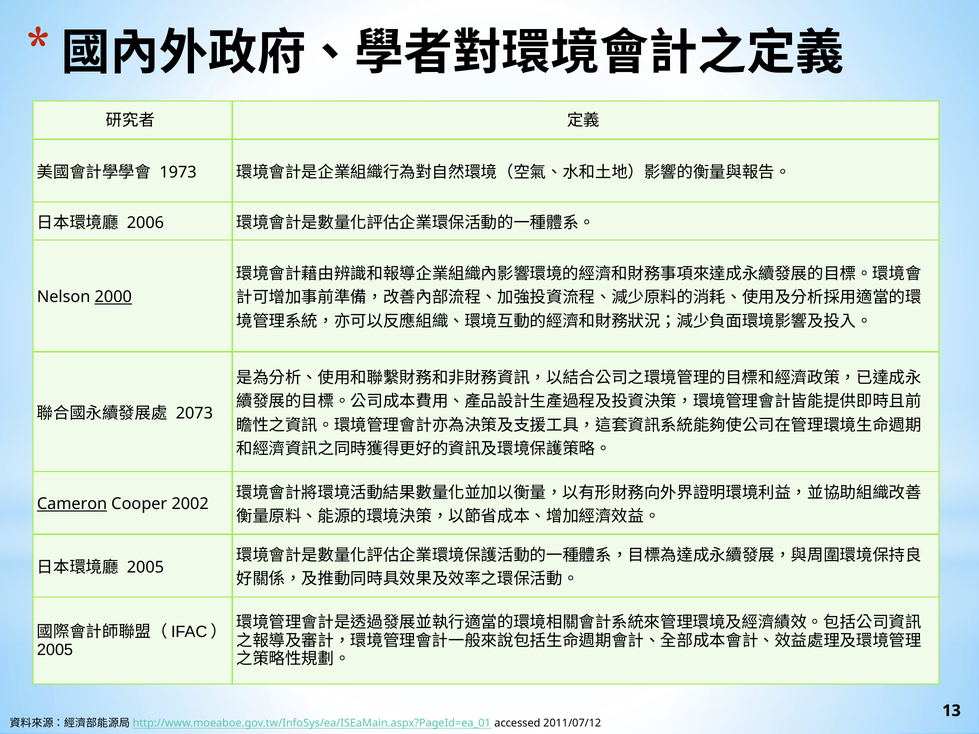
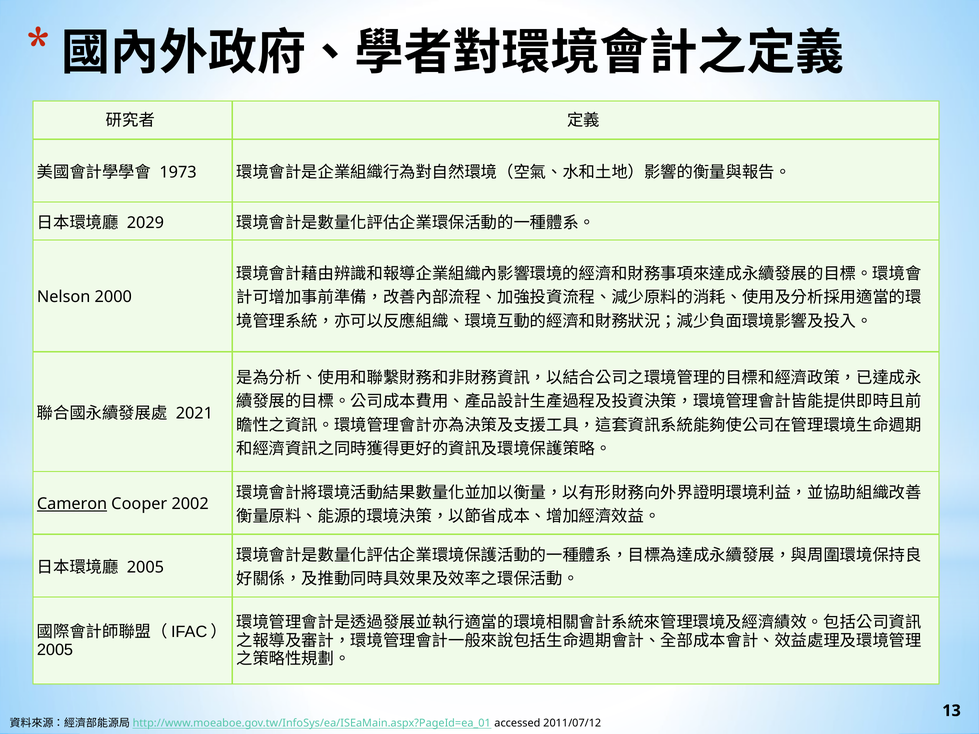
2006: 2006 -> 2029
2000 underline: present -> none
2073: 2073 -> 2021
